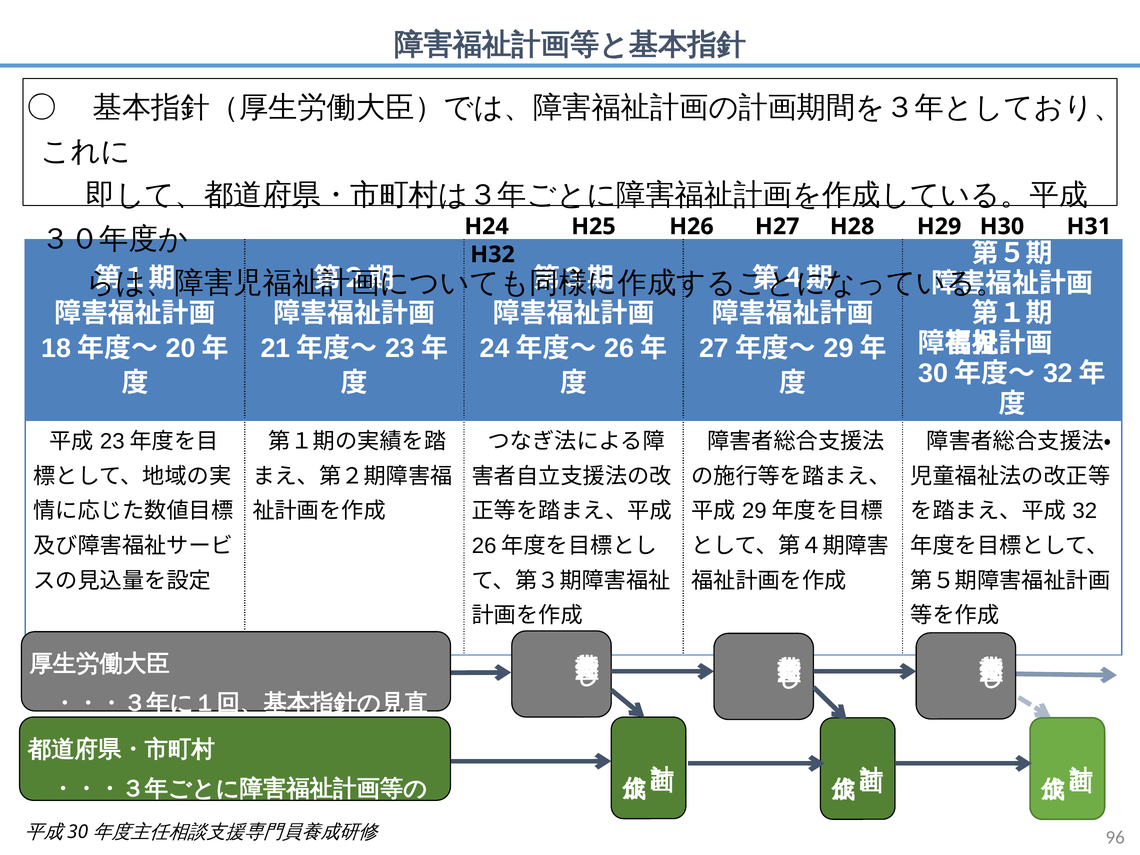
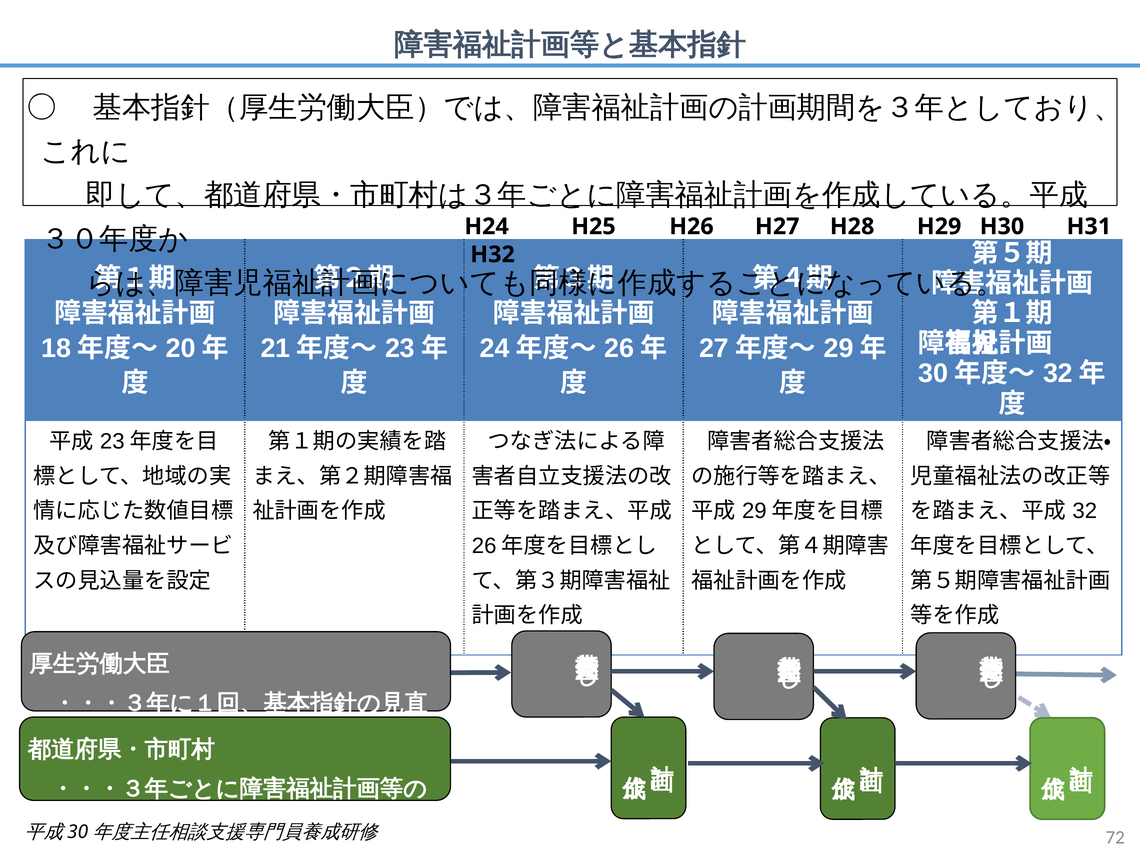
96: 96 -> 72
